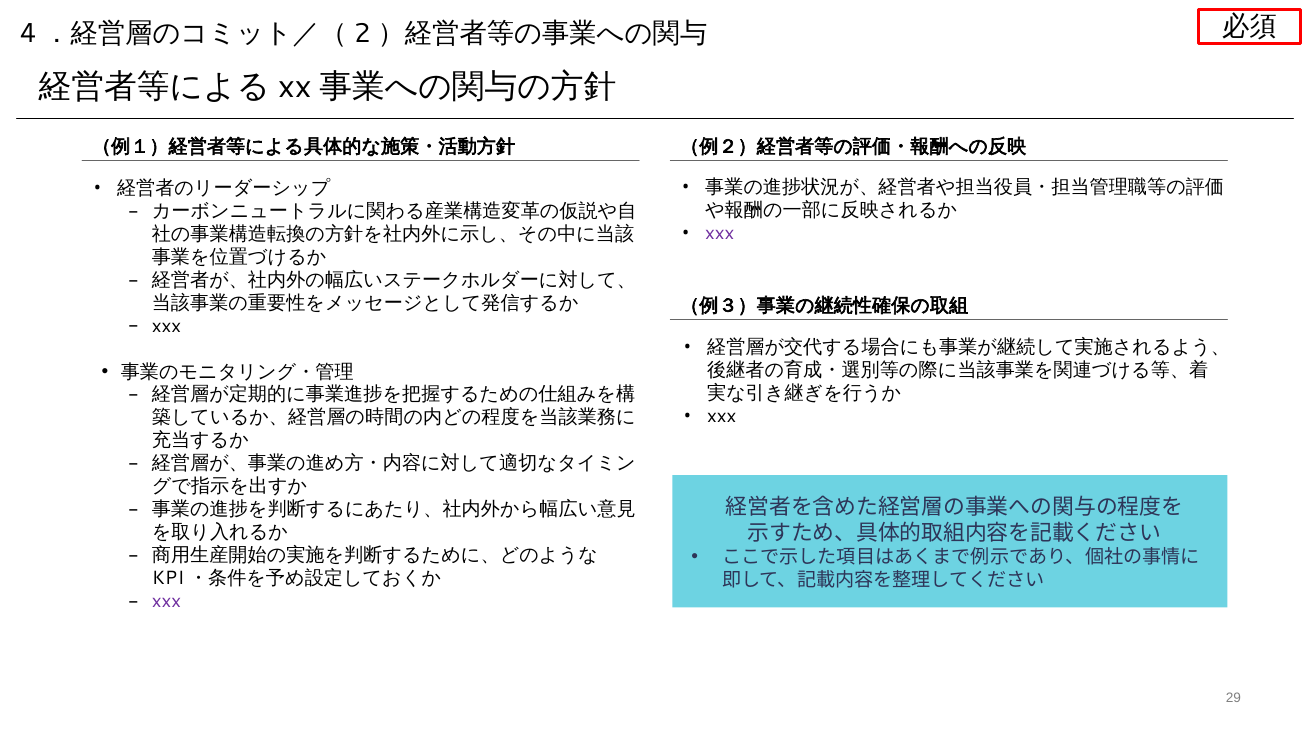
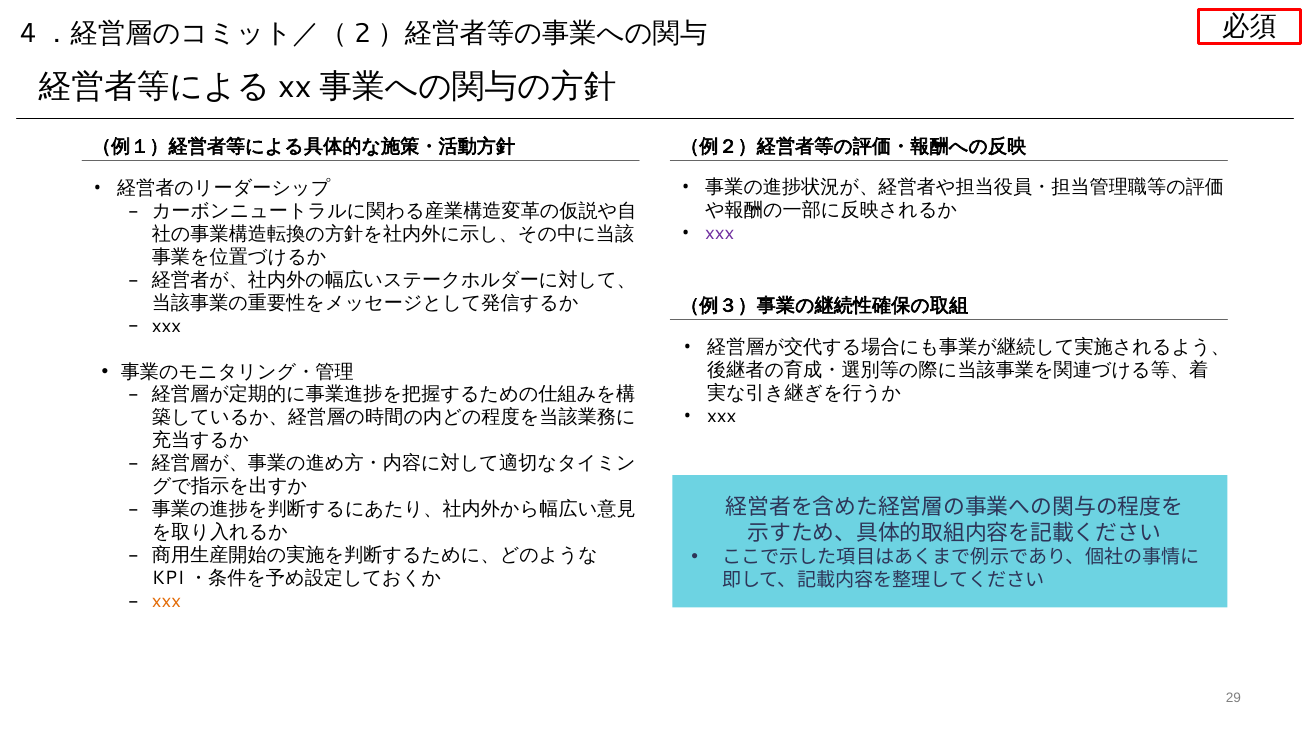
xxx at (166, 601) colour: purple -> orange
